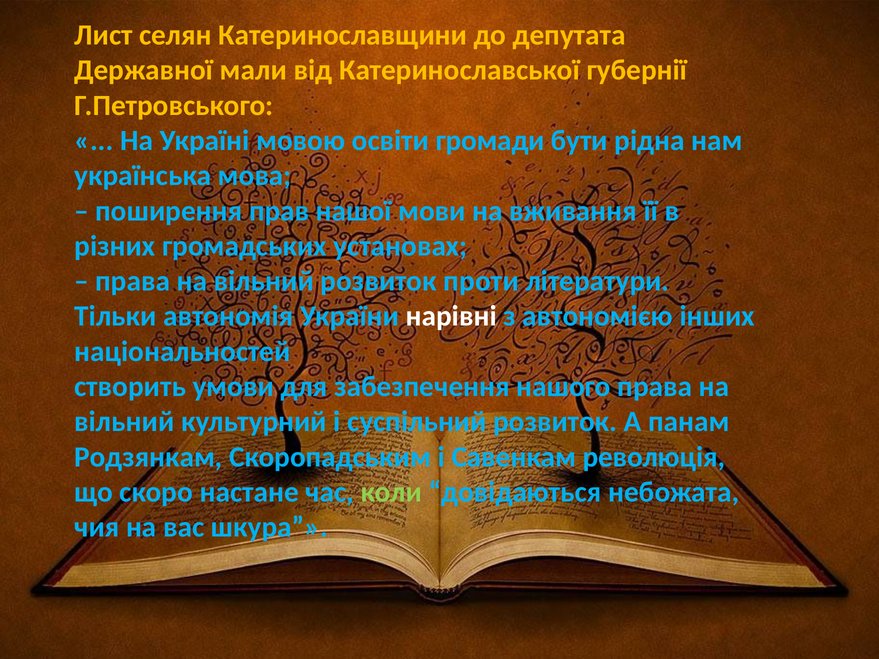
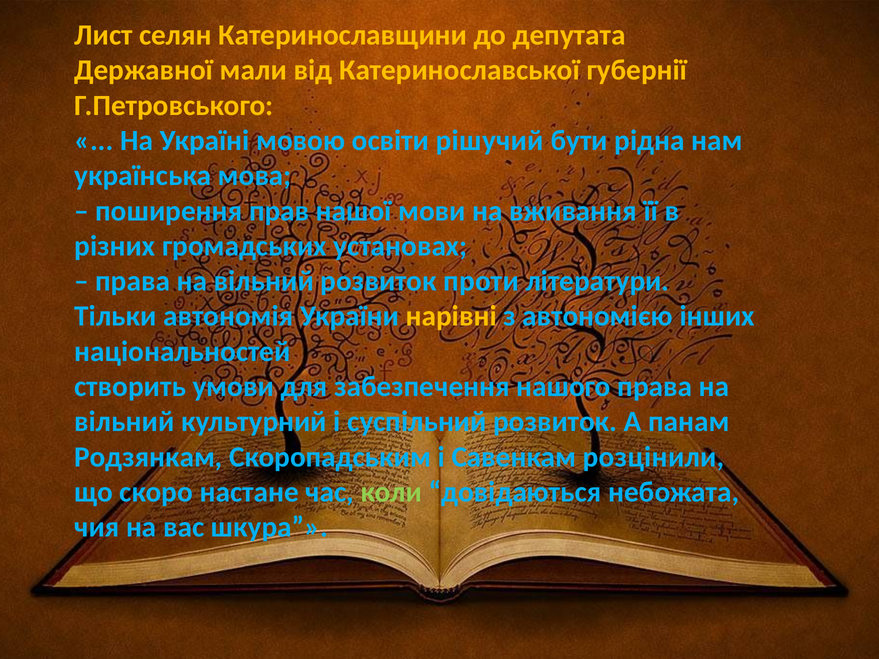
громади: громади -> рішучий
нарівні colour: white -> yellow
революція: революція -> розцінили
